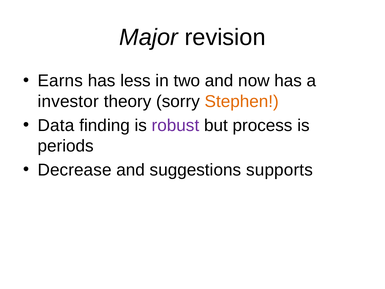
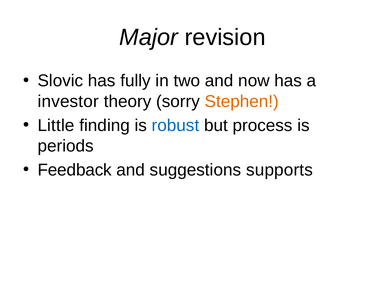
Earns: Earns -> Slovic
less: less -> fully
Data: Data -> Little
robust colour: purple -> blue
Decrease: Decrease -> Feedback
